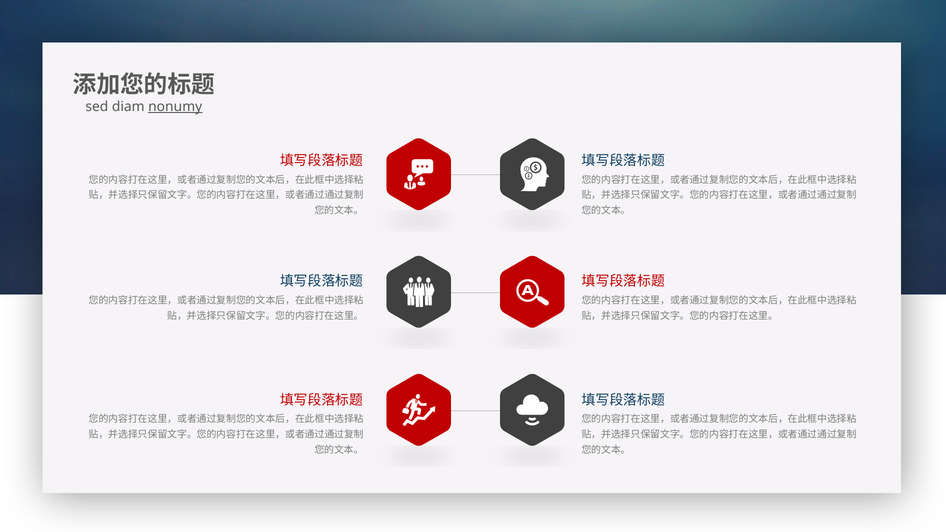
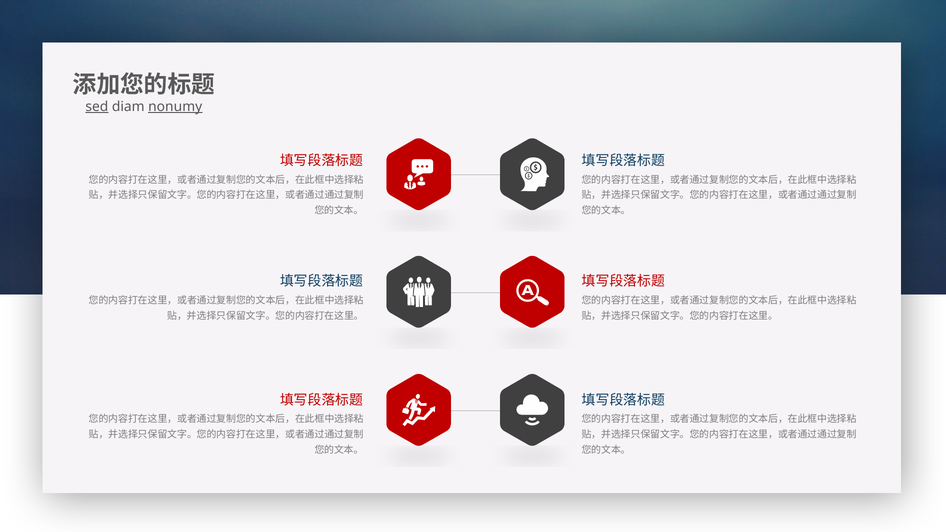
sed underline: none -> present
